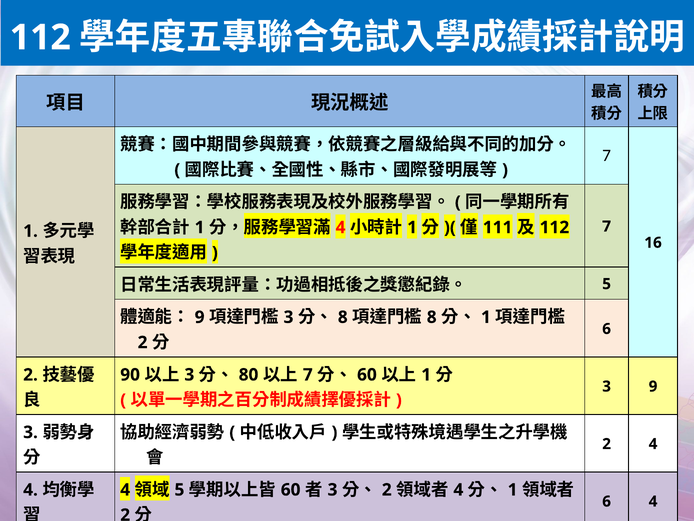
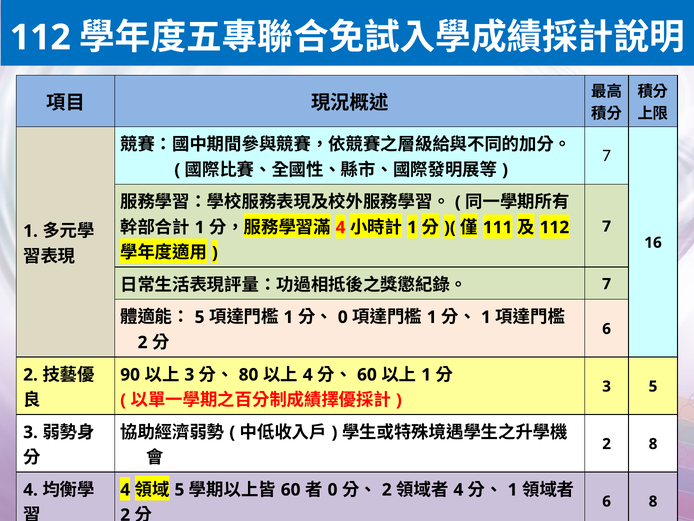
5 at (607, 284): 5 -> 7
9 at (200, 317): 9 -> 5
3 at (289, 317): 3 -> 1
8 at (343, 317): 8 -> 0
8 at (432, 317): 8 -> 1
7 at (308, 374): 7 -> 4
3 9: 9 -> 5
2 4: 4 -> 8
3 at (333, 489): 3 -> 0
6 4: 4 -> 8
